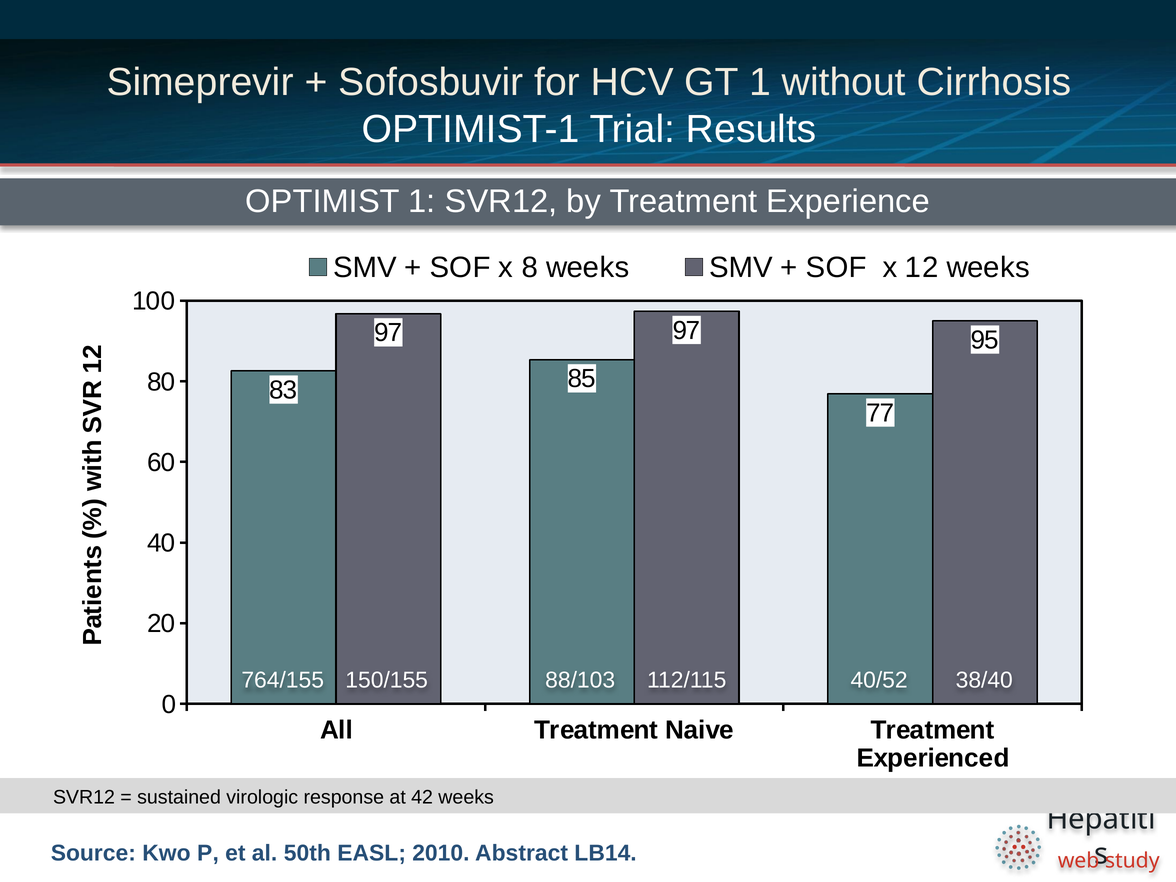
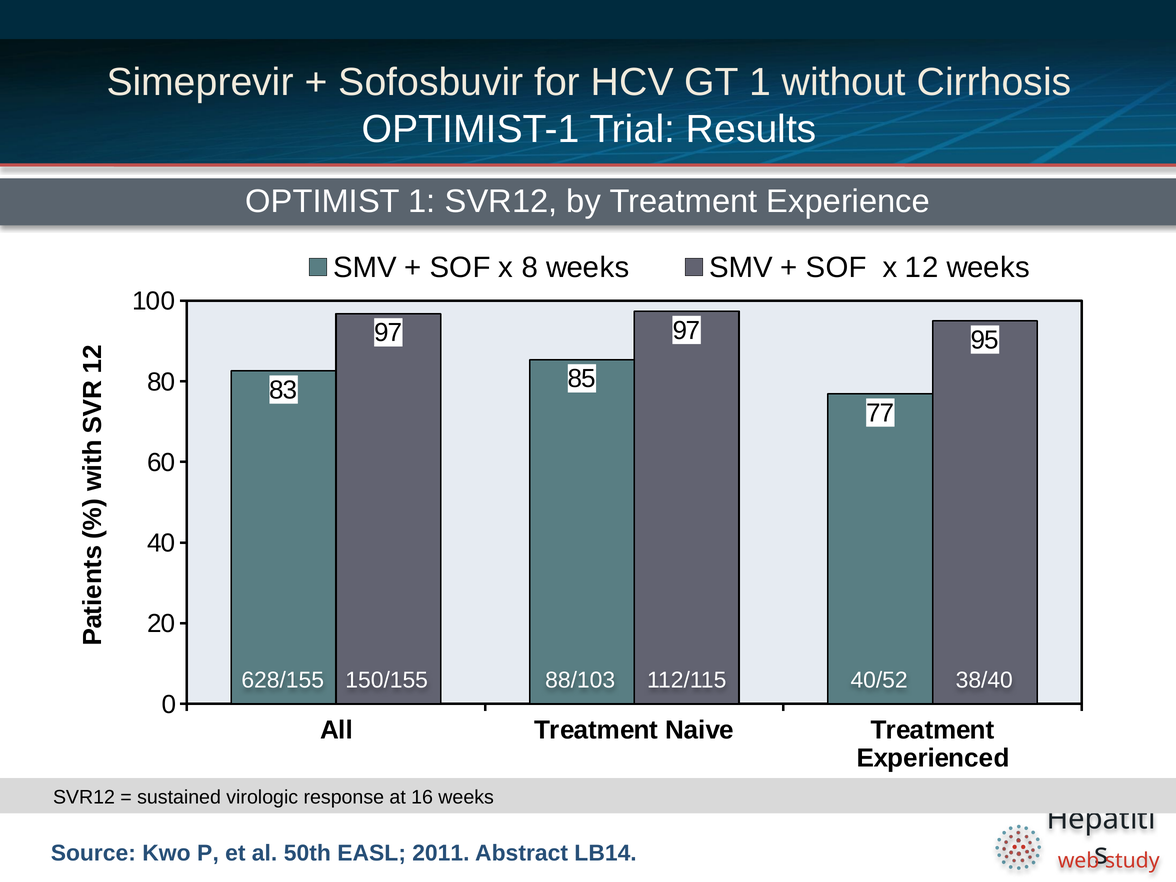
764/155: 764/155 -> 628/155
42: 42 -> 16
2010: 2010 -> 2011
